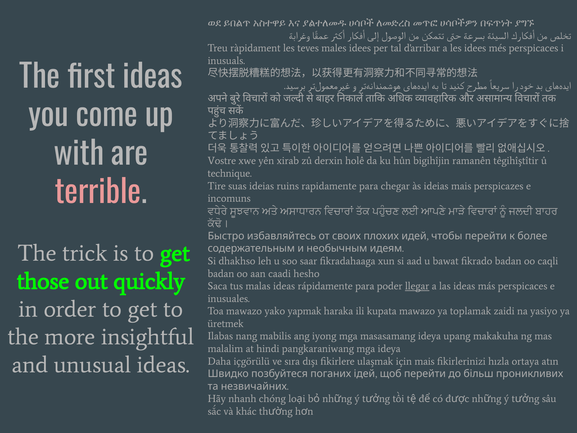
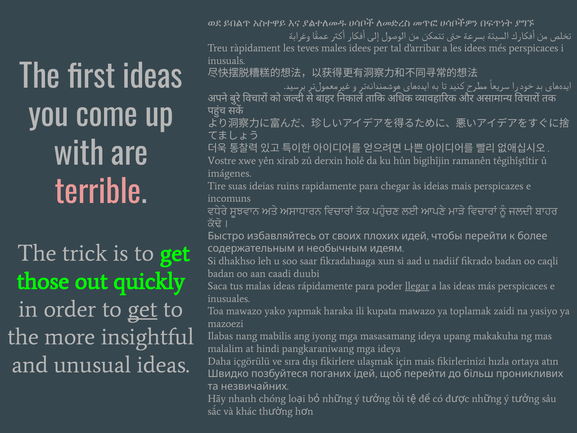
technique: technique -> imágenes
bawat: bawat -> nadiif
hesho: hesho -> duubi
get at (143, 309) underline: none -> present
üretmek: üretmek -> mazoezi
